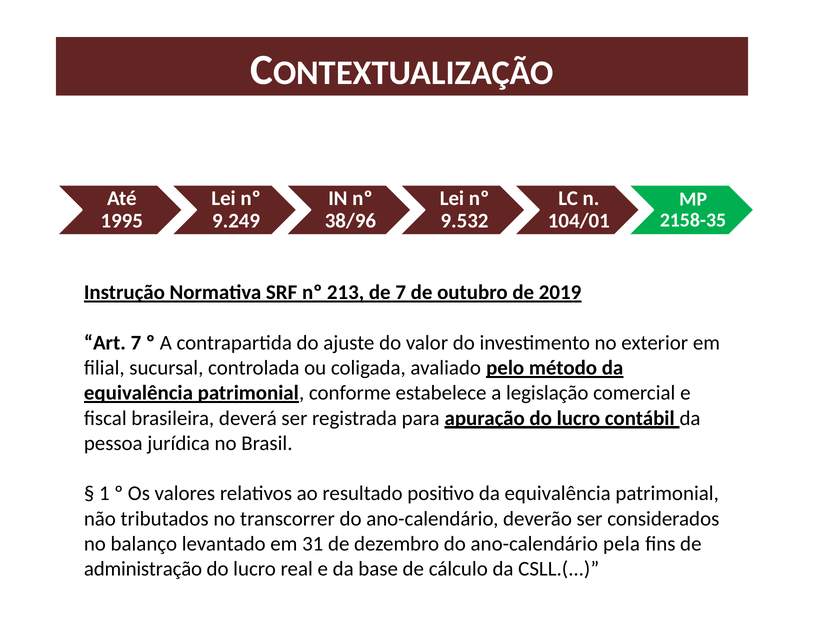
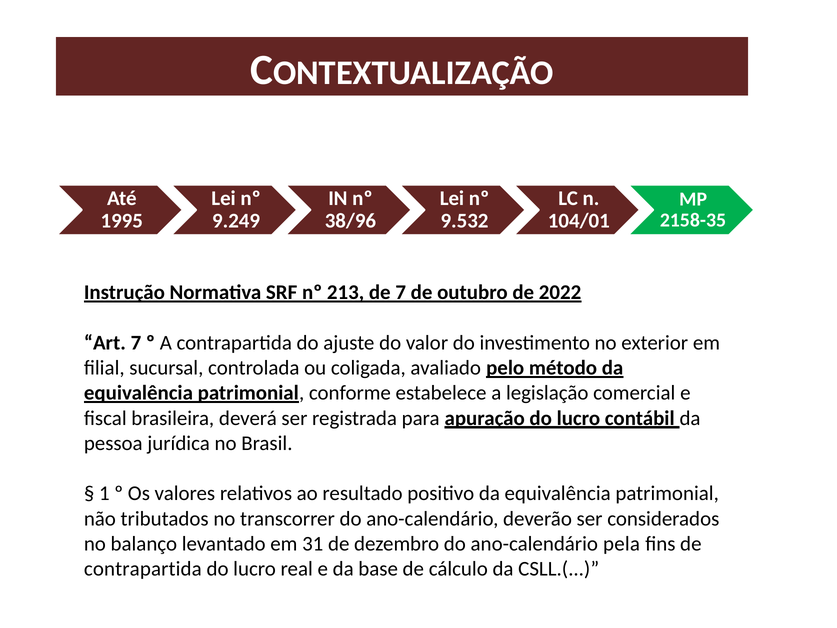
2019: 2019 -> 2022
administração at (143, 569): administração -> contrapartida
